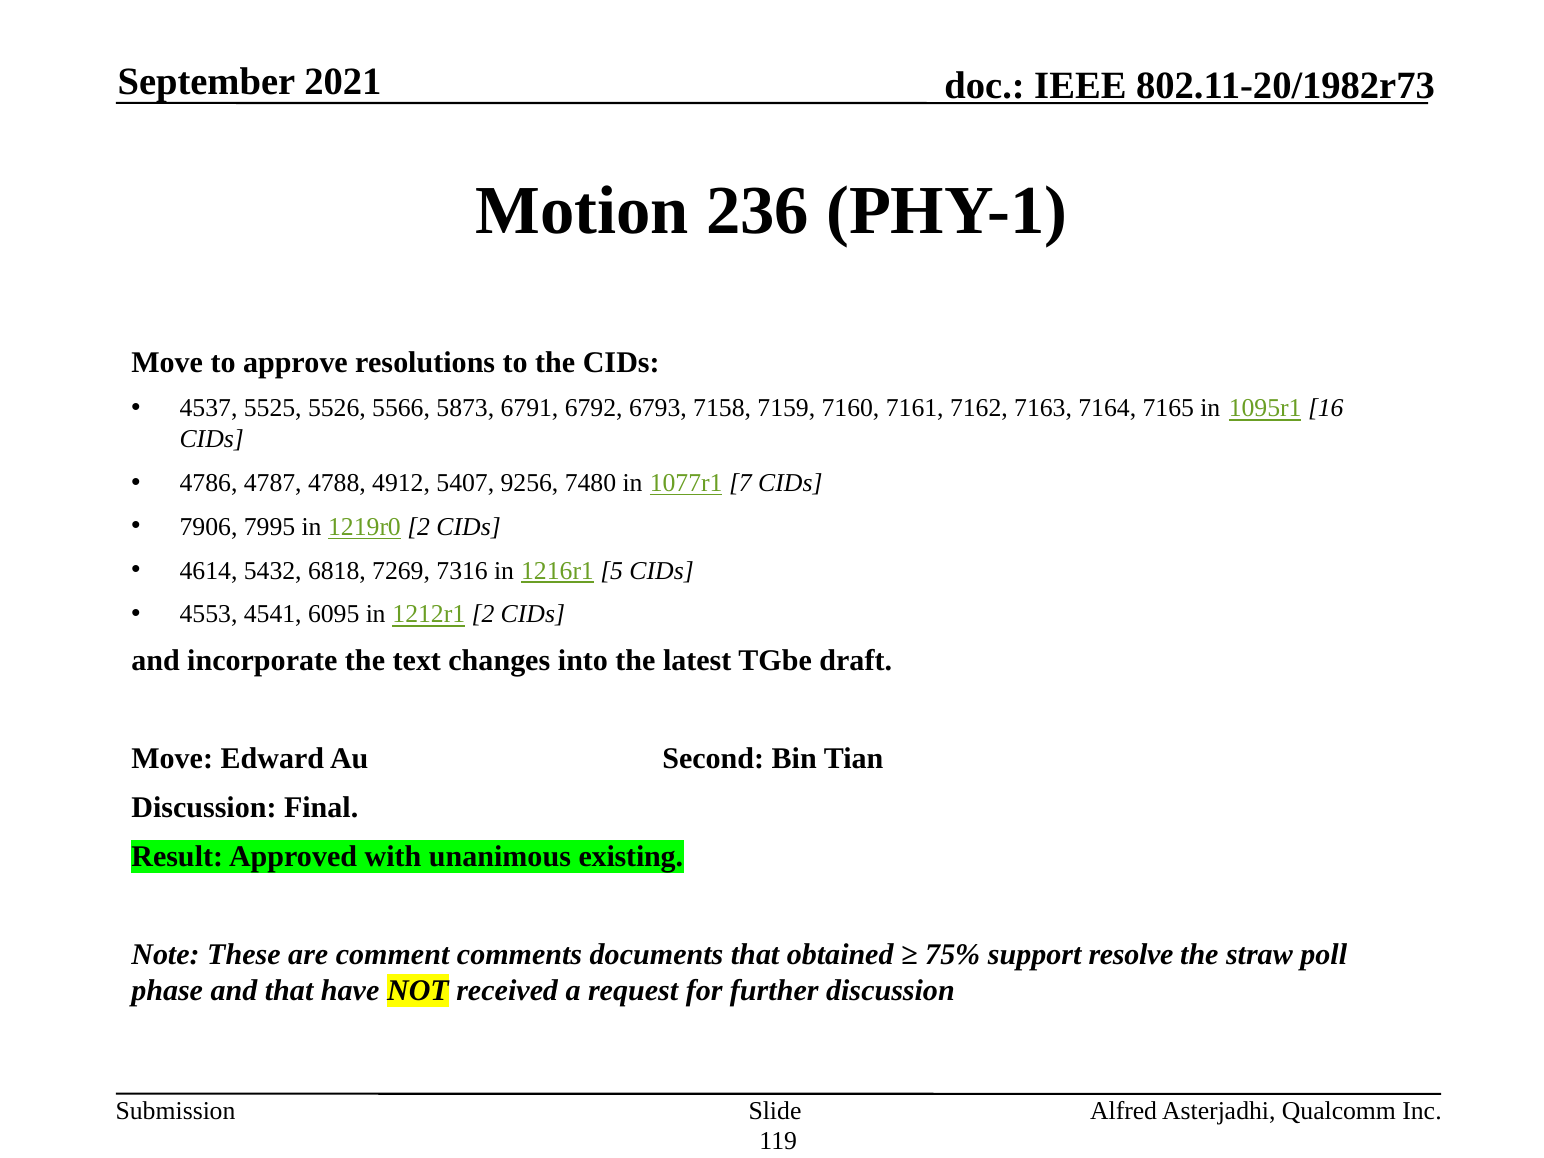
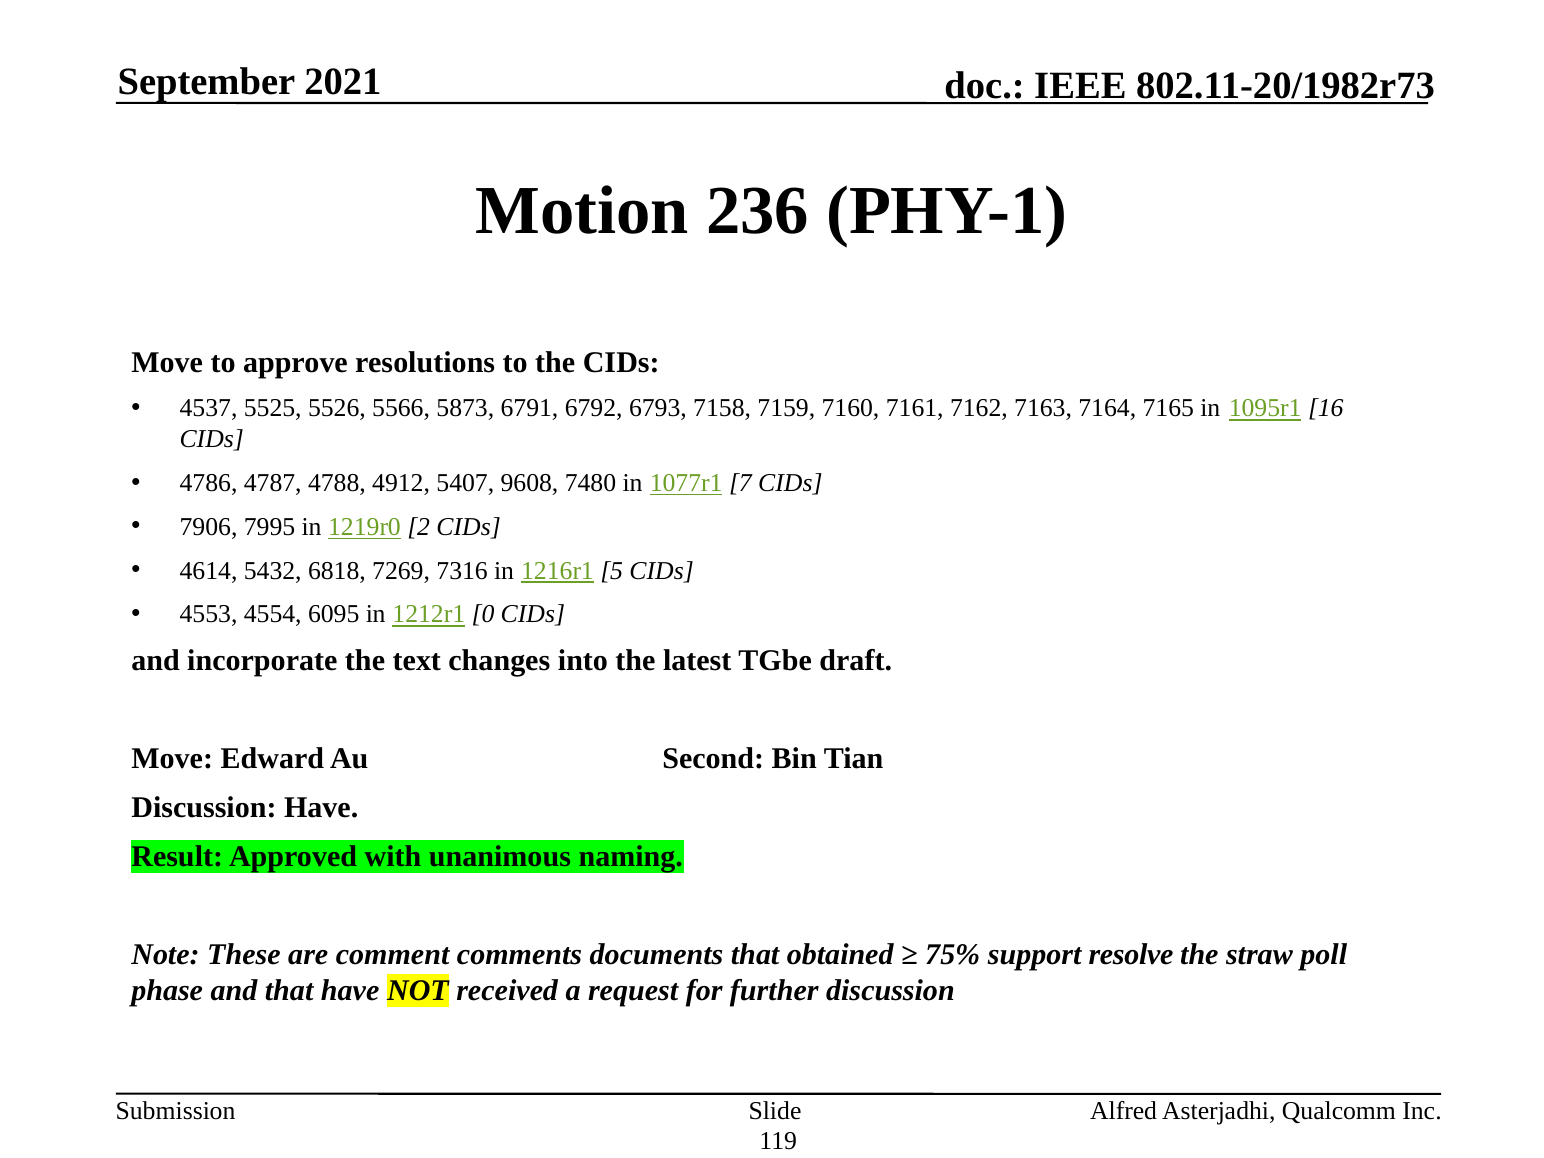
9256: 9256 -> 9608
4541: 4541 -> 4554
1212r1 2: 2 -> 0
Discussion Final: Final -> Have
existing: existing -> naming
